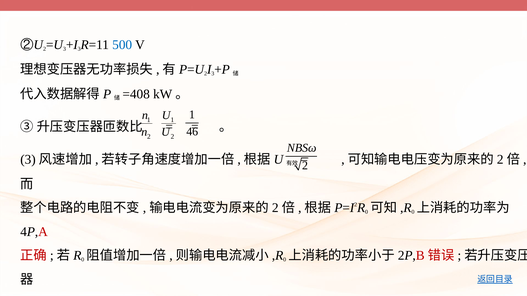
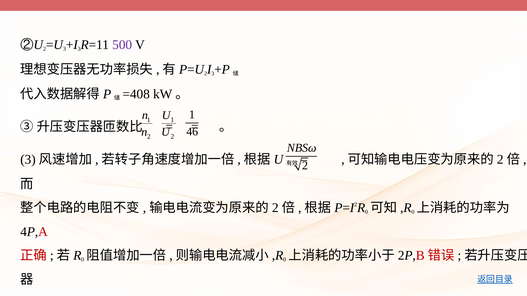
500 colour: blue -> purple
